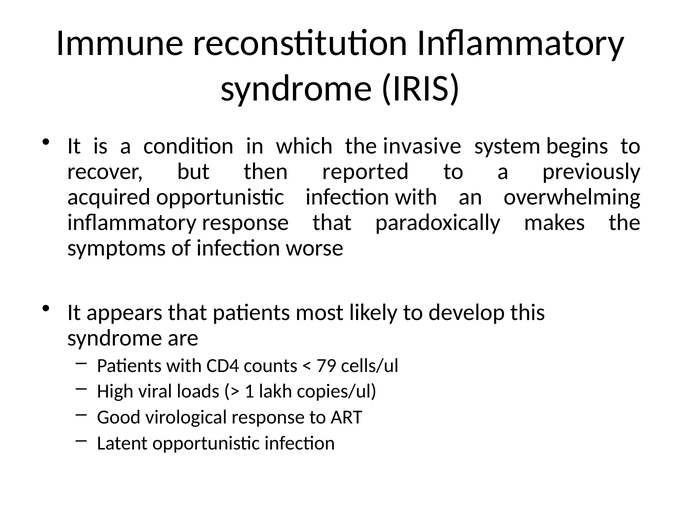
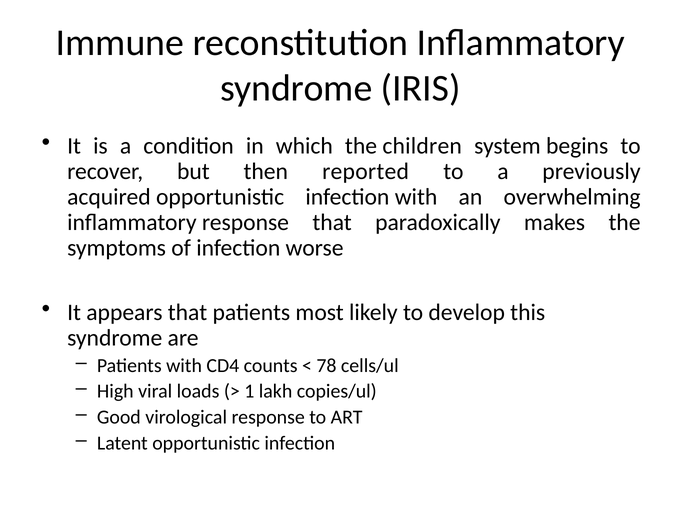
invasive: invasive -> children
79: 79 -> 78
